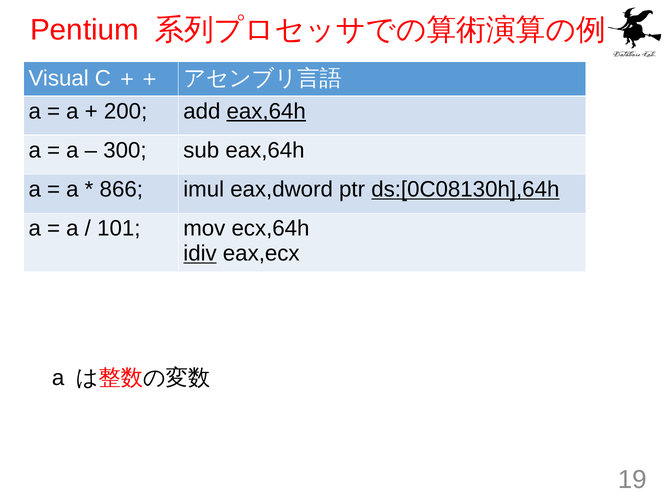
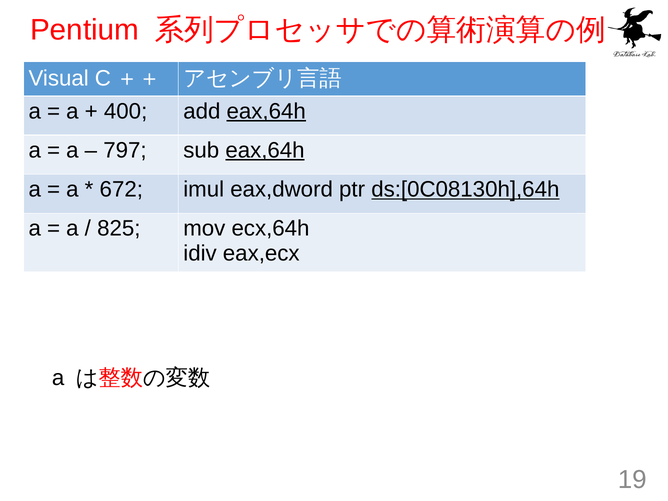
200: 200 -> 400
300: 300 -> 797
eax,64h at (265, 150) underline: none -> present
866: 866 -> 672
101: 101 -> 825
idiv underline: present -> none
